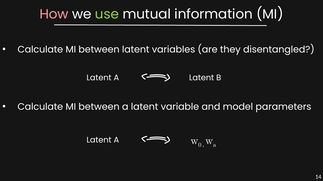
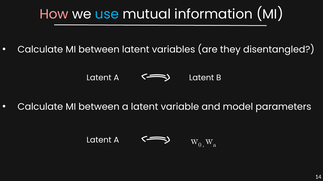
use colour: light green -> light blue
